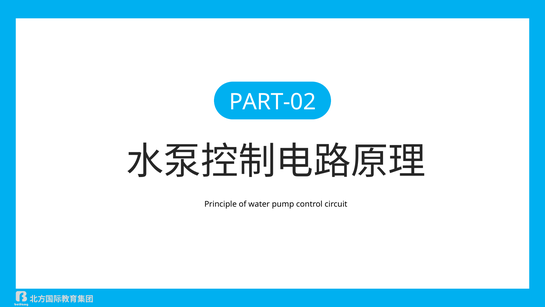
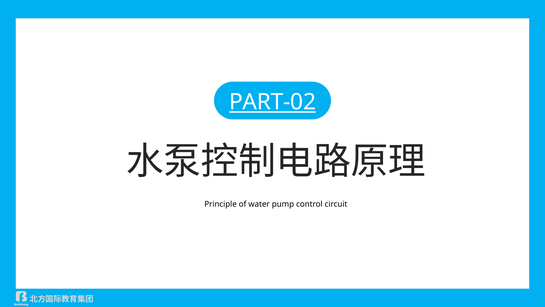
PART-02 underline: none -> present
